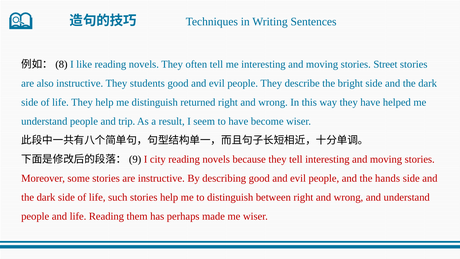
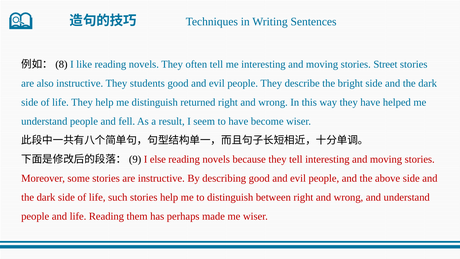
trip: trip -> fell
city: city -> else
hands: hands -> above
